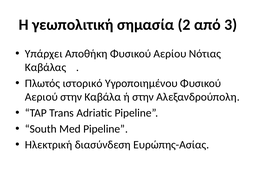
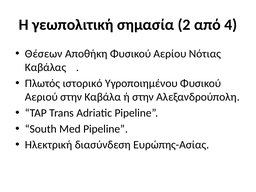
3: 3 -> 4
Υπάρχει: Υπάρχει -> Θέσεων
